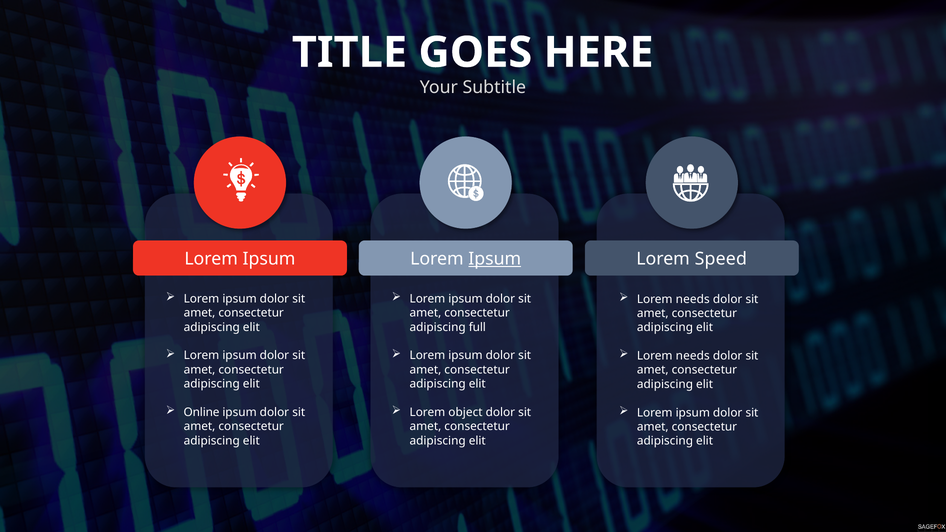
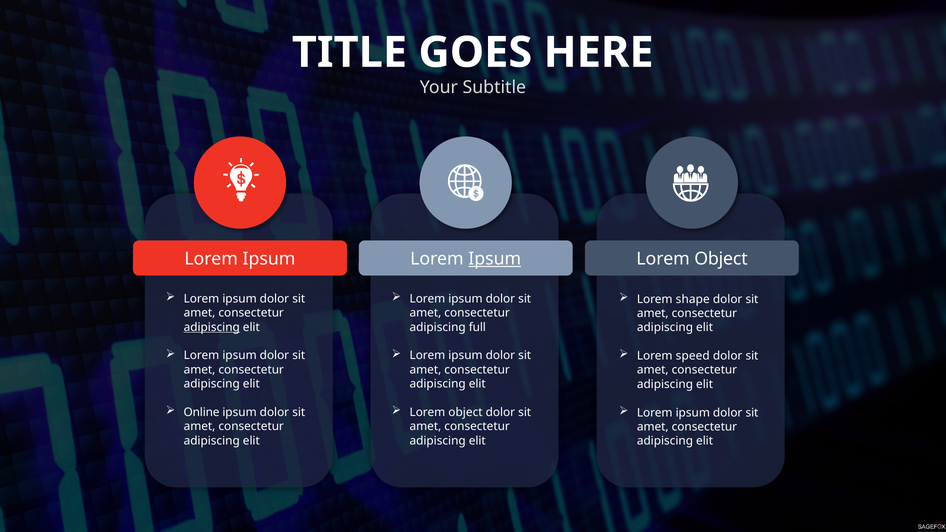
Speed at (721, 259): Speed -> Object
needs at (693, 299): needs -> shape
adipiscing at (212, 327) underline: none -> present
needs at (693, 356): needs -> speed
